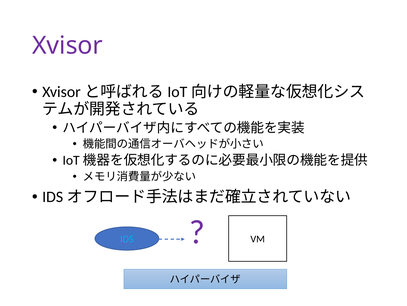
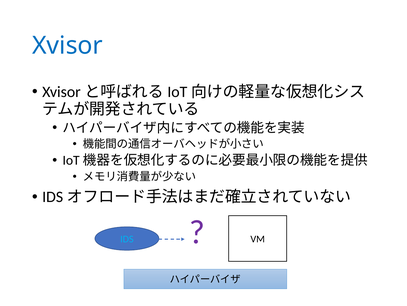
Xvisor colour: purple -> blue
